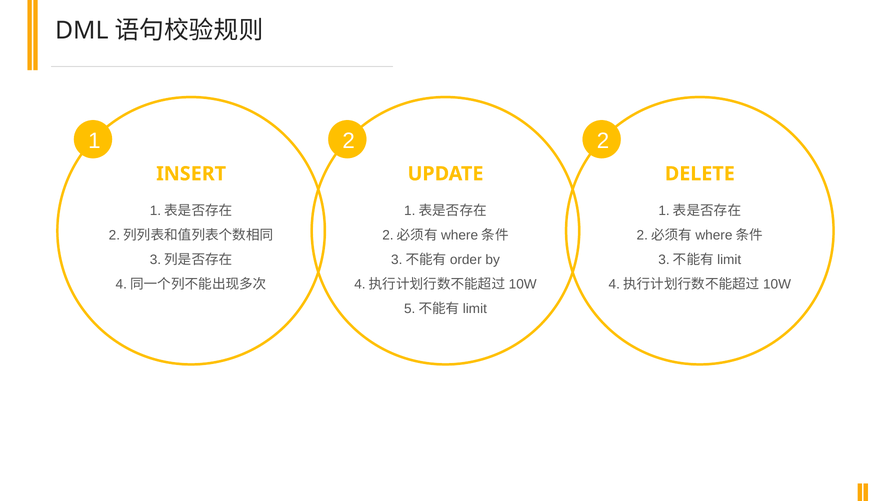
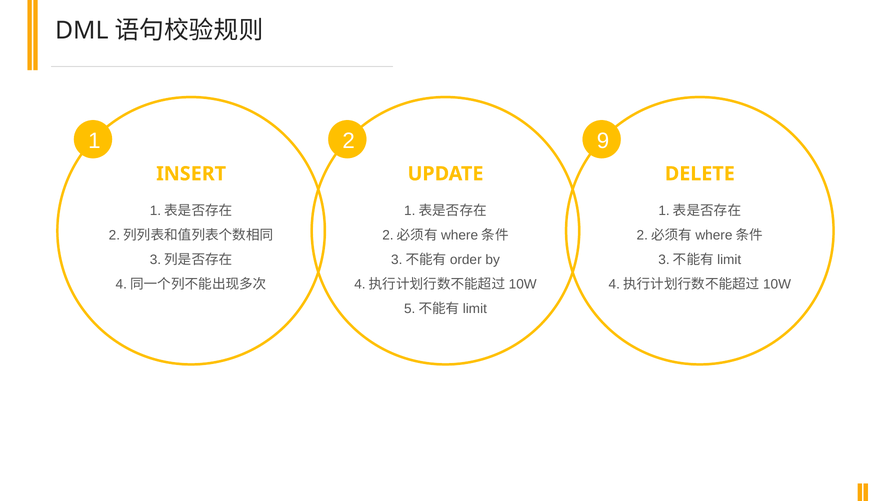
2 2: 2 -> 9
